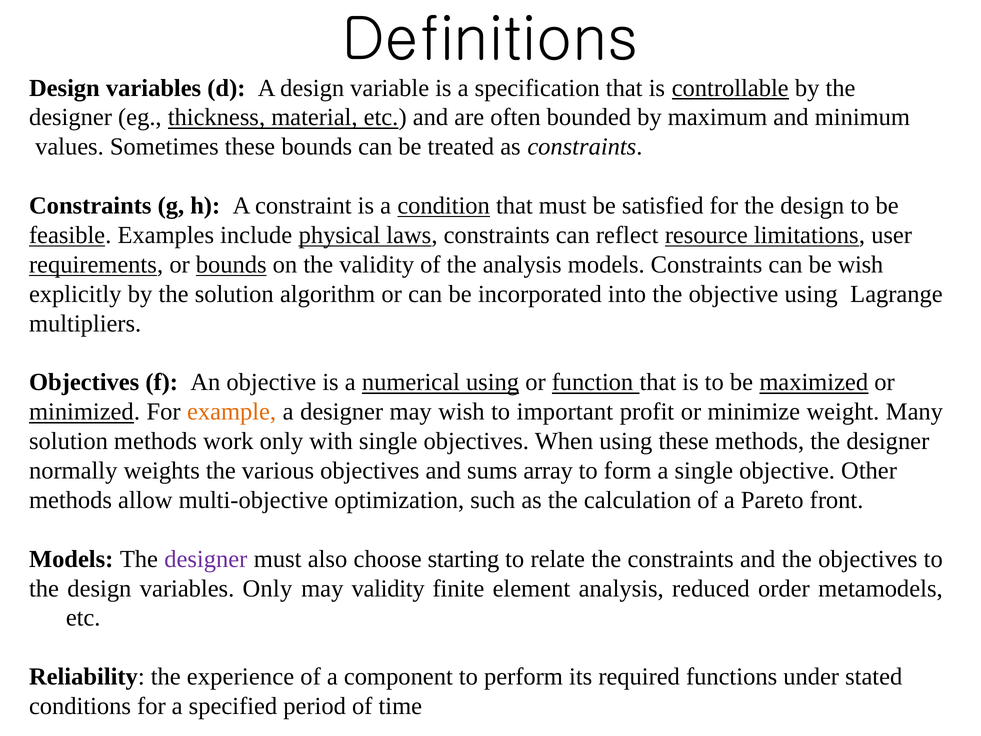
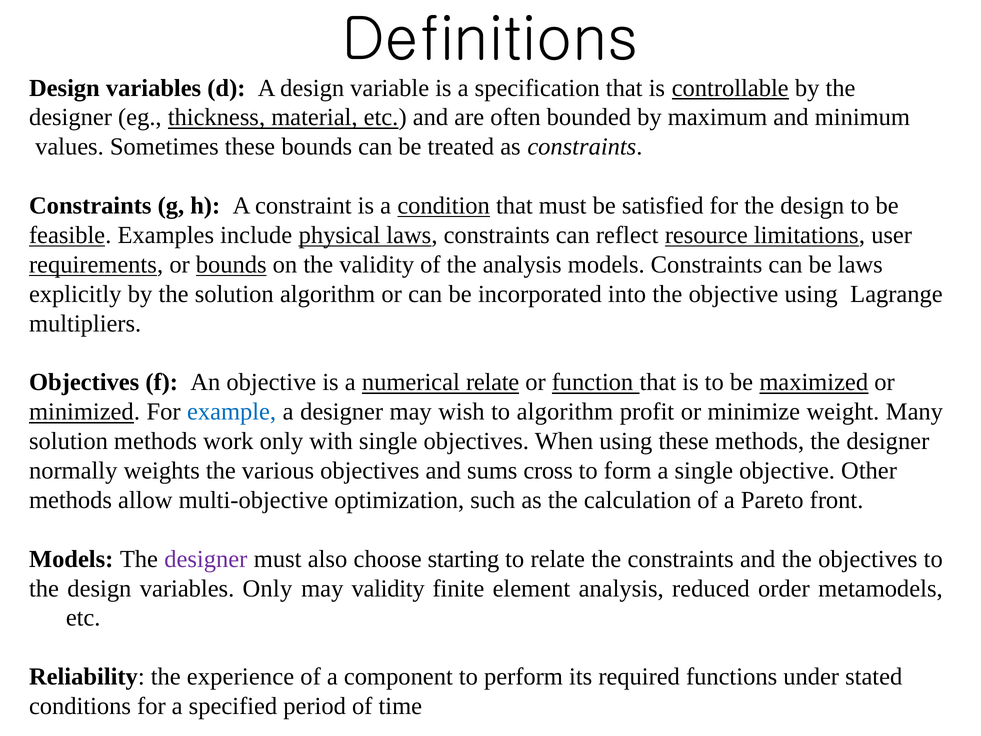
be wish: wish -> laws
numerical using: using -> relate
example colour: orange -> blue
to important: important -> algorithm
array: array -> cross
